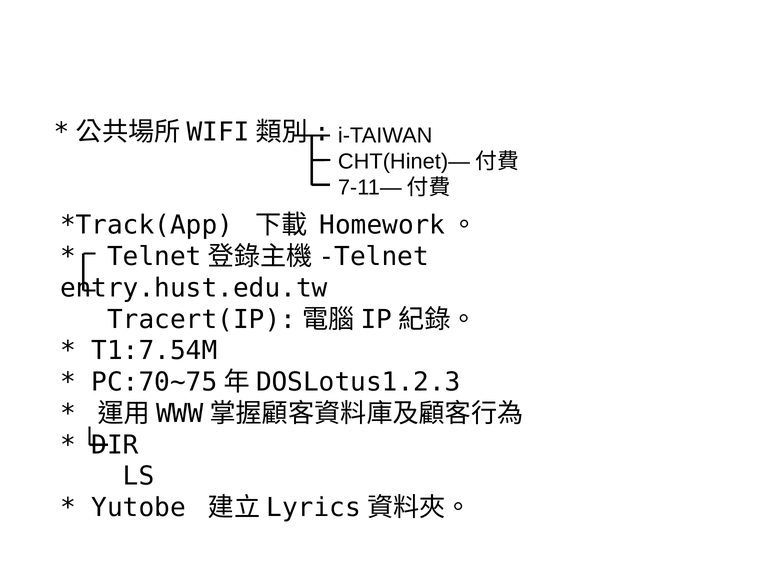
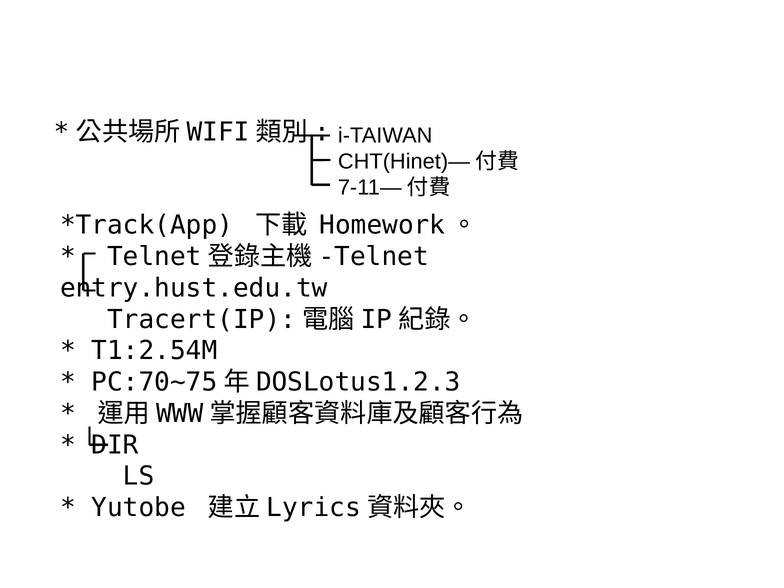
T1:7.54M: T1:7.54M -> T1:2.54M
